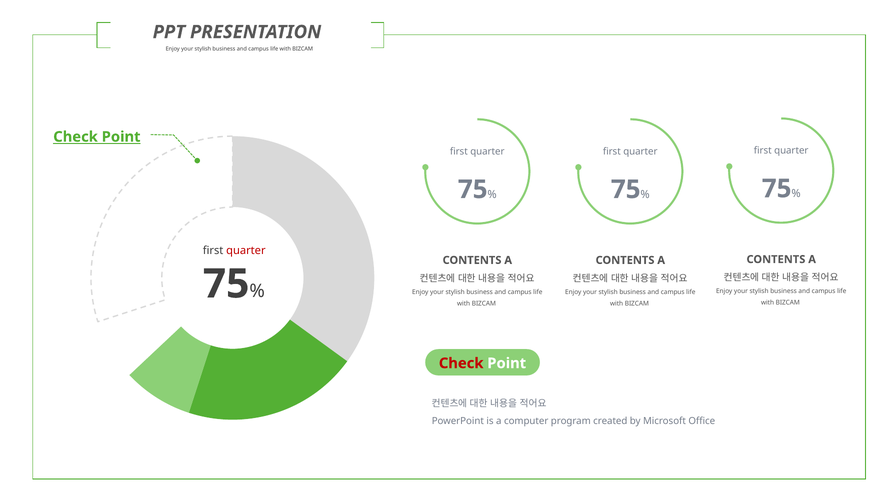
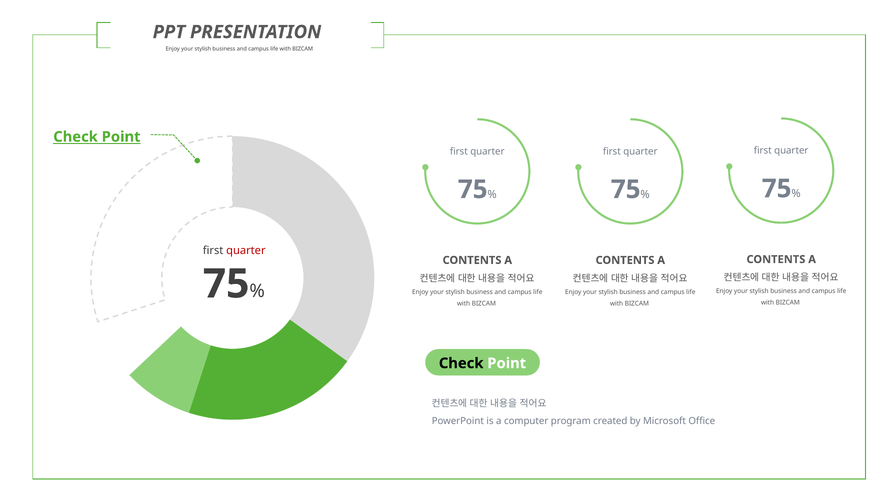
Check at (461, 363) colour: red -> black
